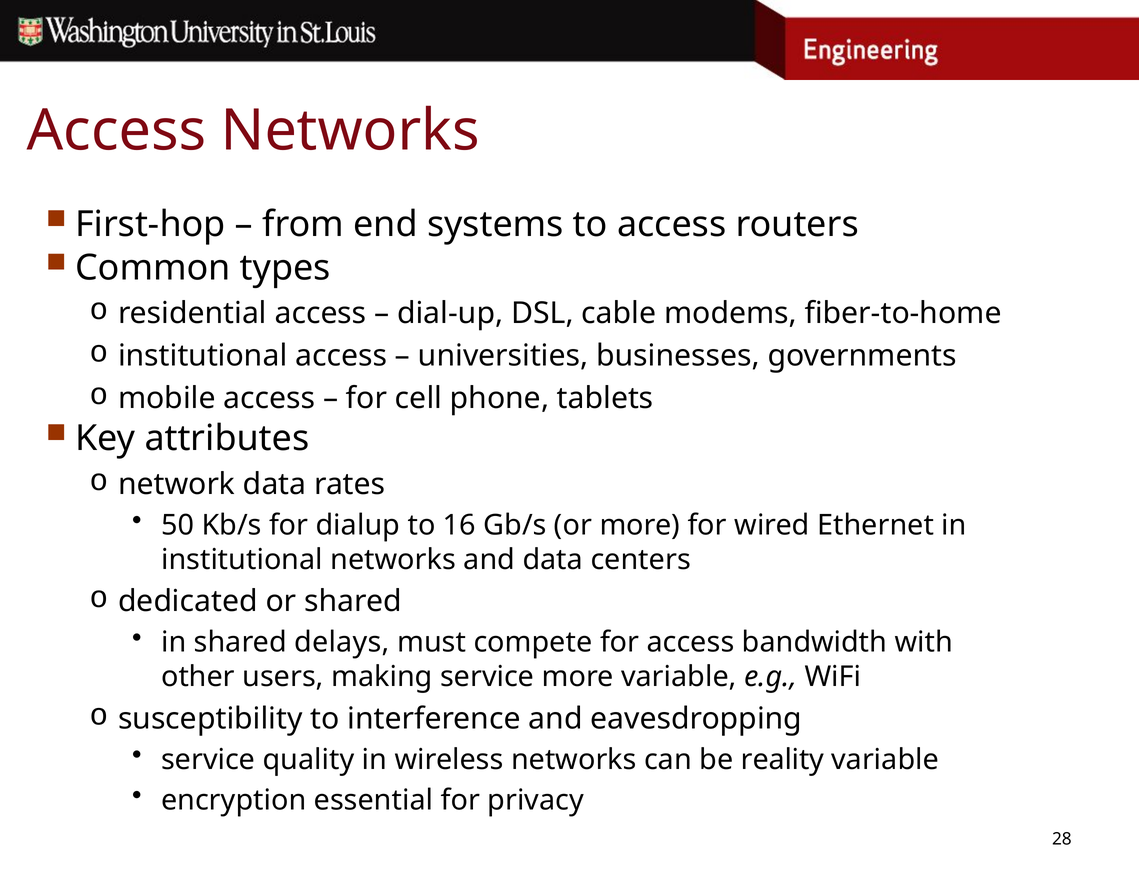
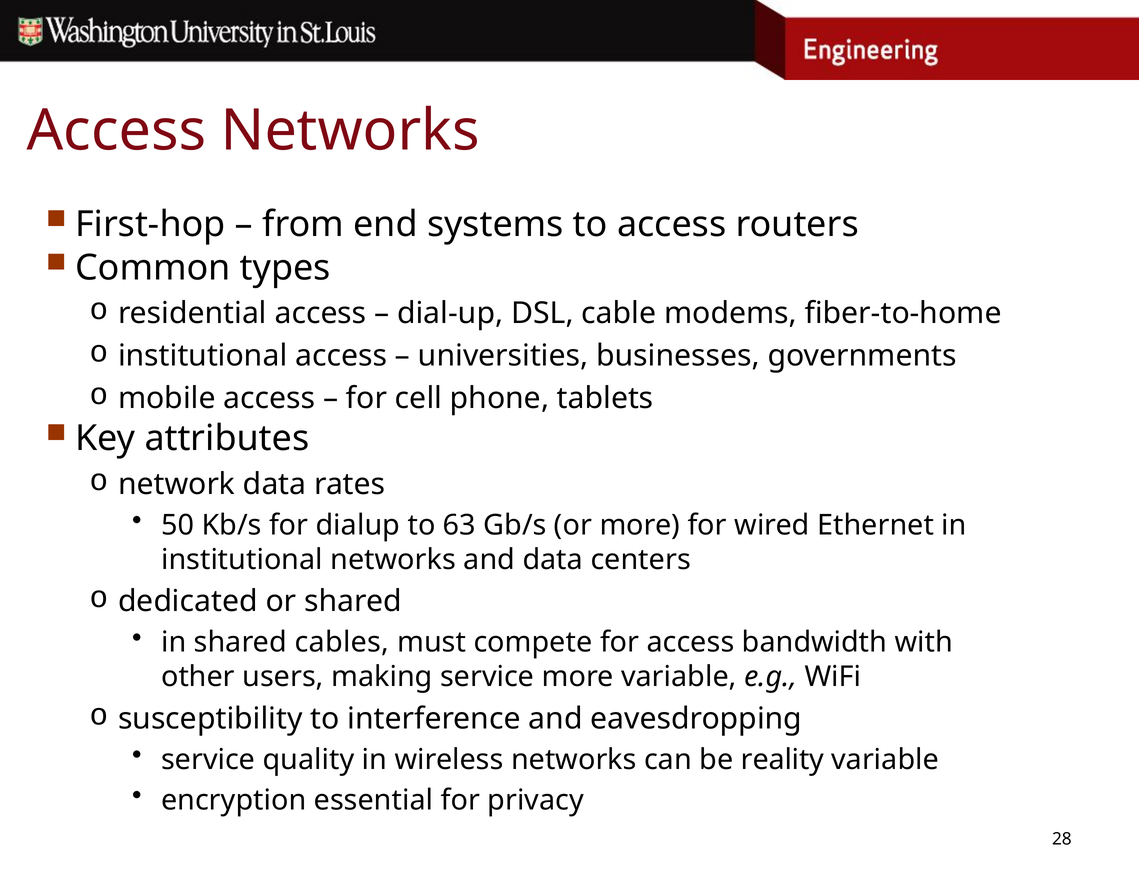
16: 16 -> 63
delays: delays -> cables
